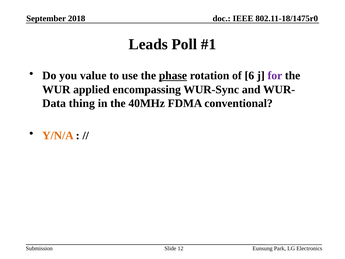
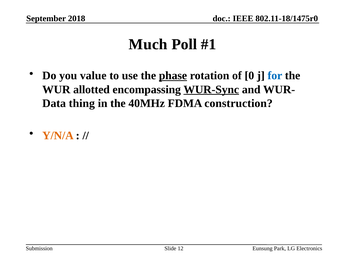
Leads: Leads -> Much
6: 6 -> 0
for colour: purple -> blue
applied: applied -> allotted
WUR-Sync underline: none -> present
conventional: conventional -> construction
